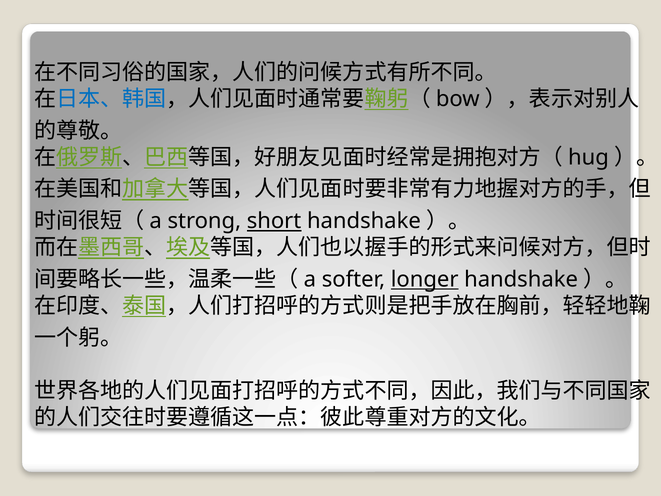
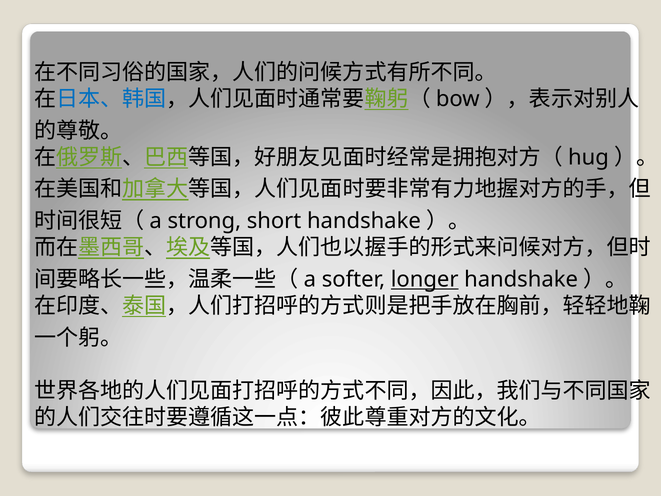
short underline: present -> none
